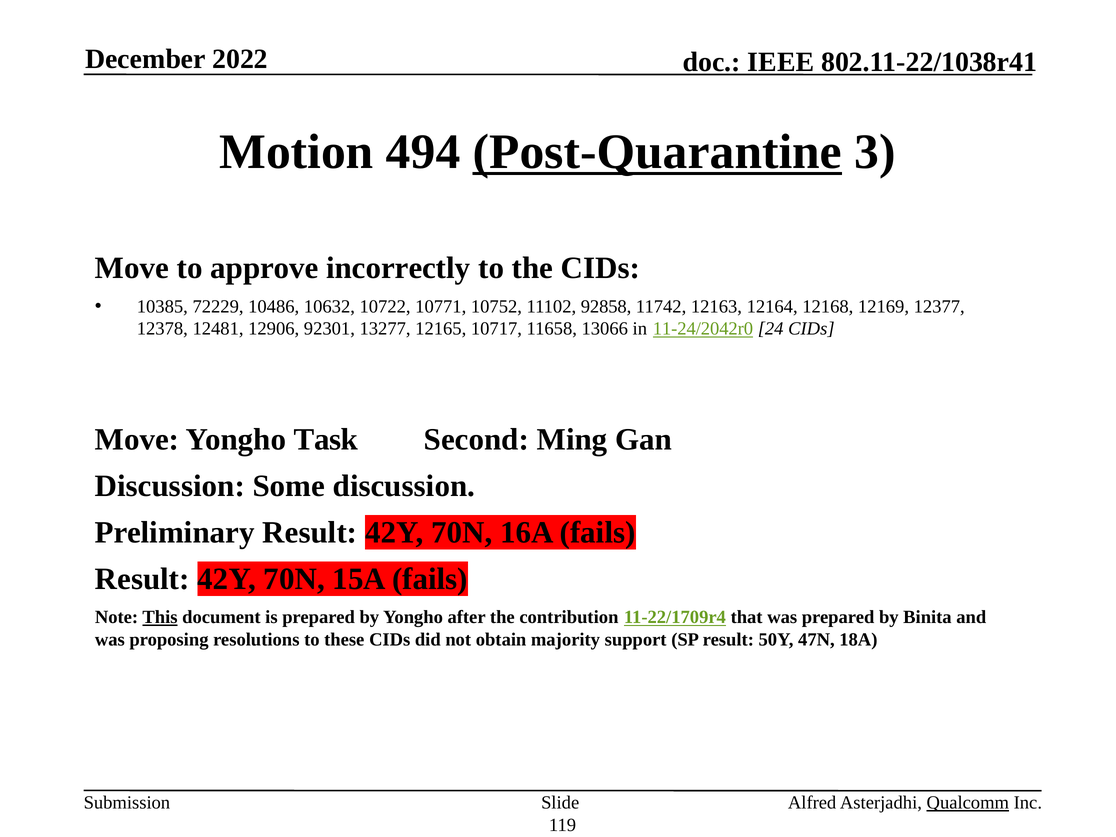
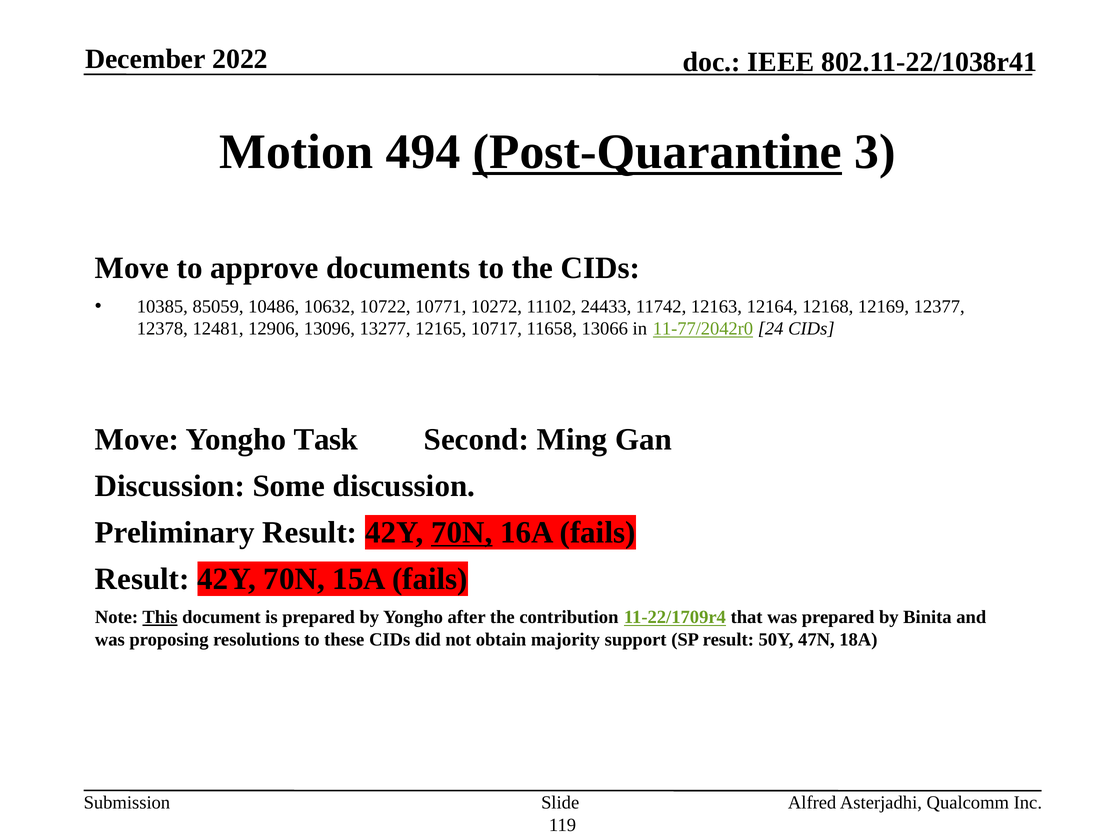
incorrectly: incorrectly -> documents
72229: 72229 -> 85059
10752: 10752 -> 10272
92858: 92858 -> 24433
92301: 92301 -> 13096
11-24/2042r0: 11-24/2042r0 -> 11-77/2042r0
70N at (462, 532) underline: none -> present
Qualcomm underline: present -> none
